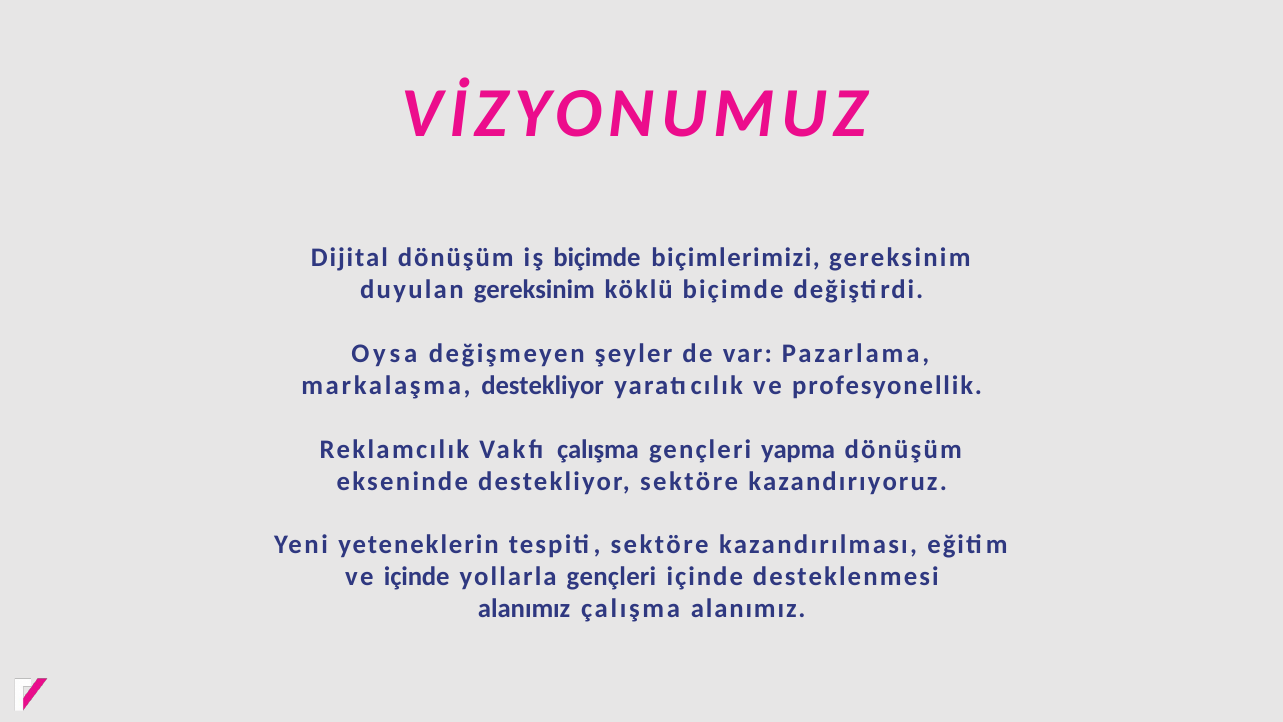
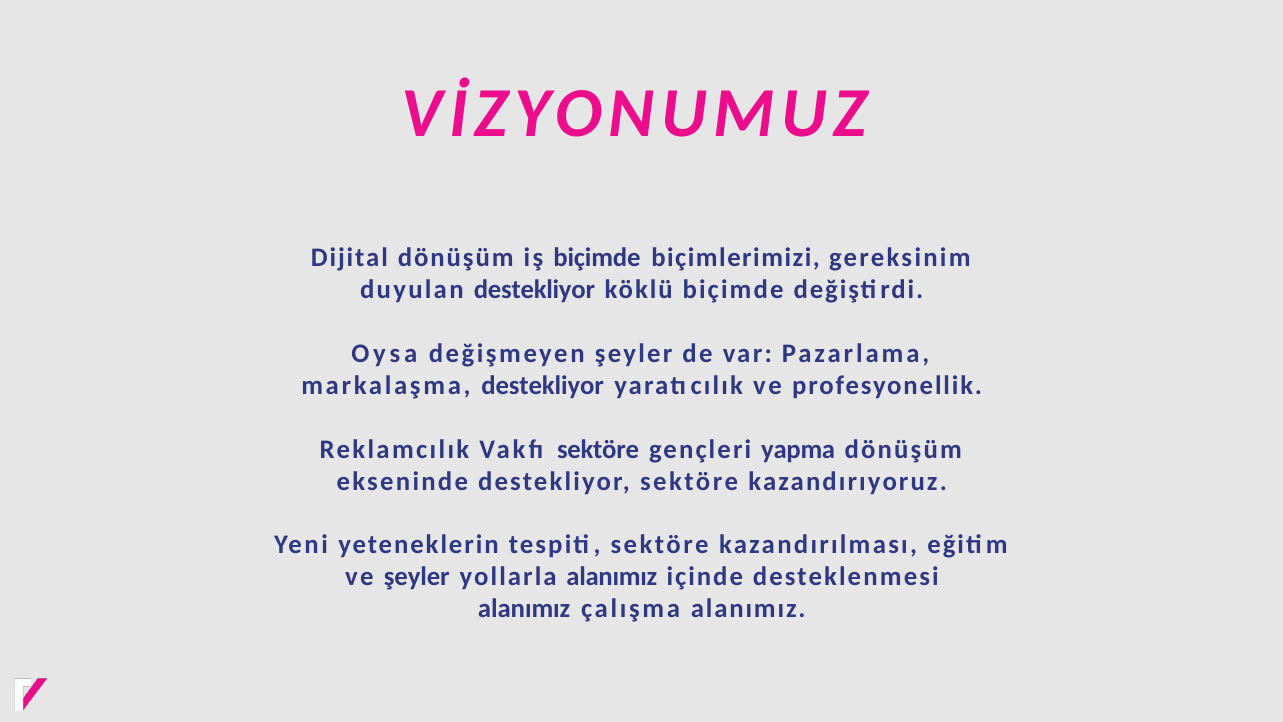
duyulan gereksinim: gereksinim -> destekliyor
Vakfı çalışma: çalışma -> sektöre
ve içinde: içinde -> şeyler
yollarla gençleri: gençleri -> alanımız
